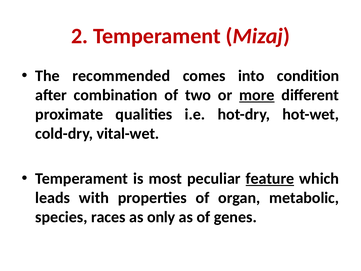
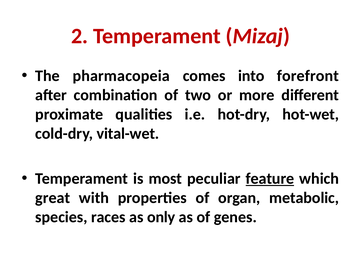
recommended: recommended -> pharmacopeia
condition: condition -> forefront
more underline: present -> none
leads: leads -> great
